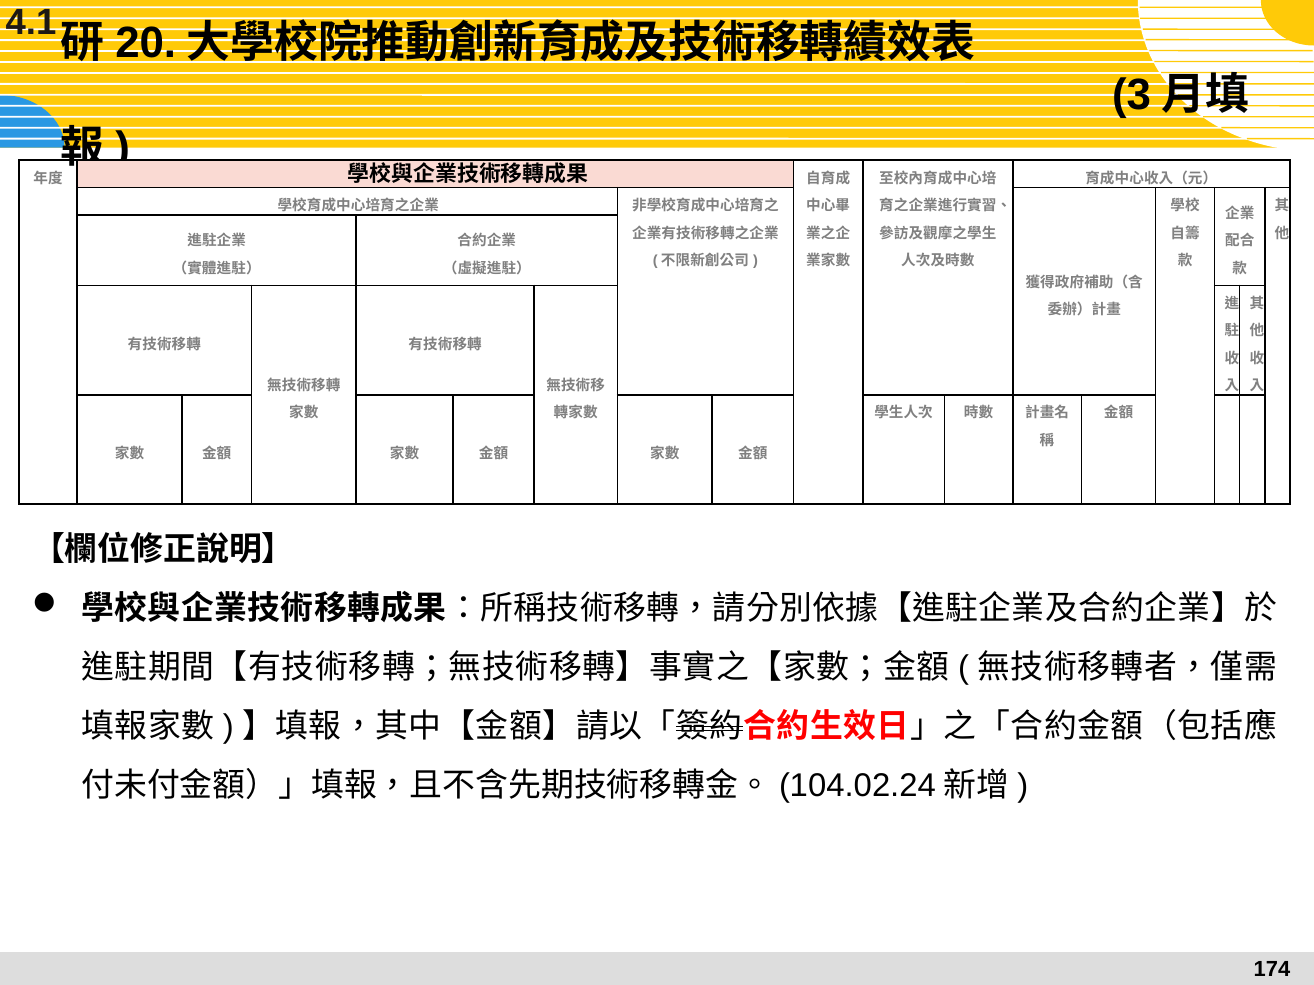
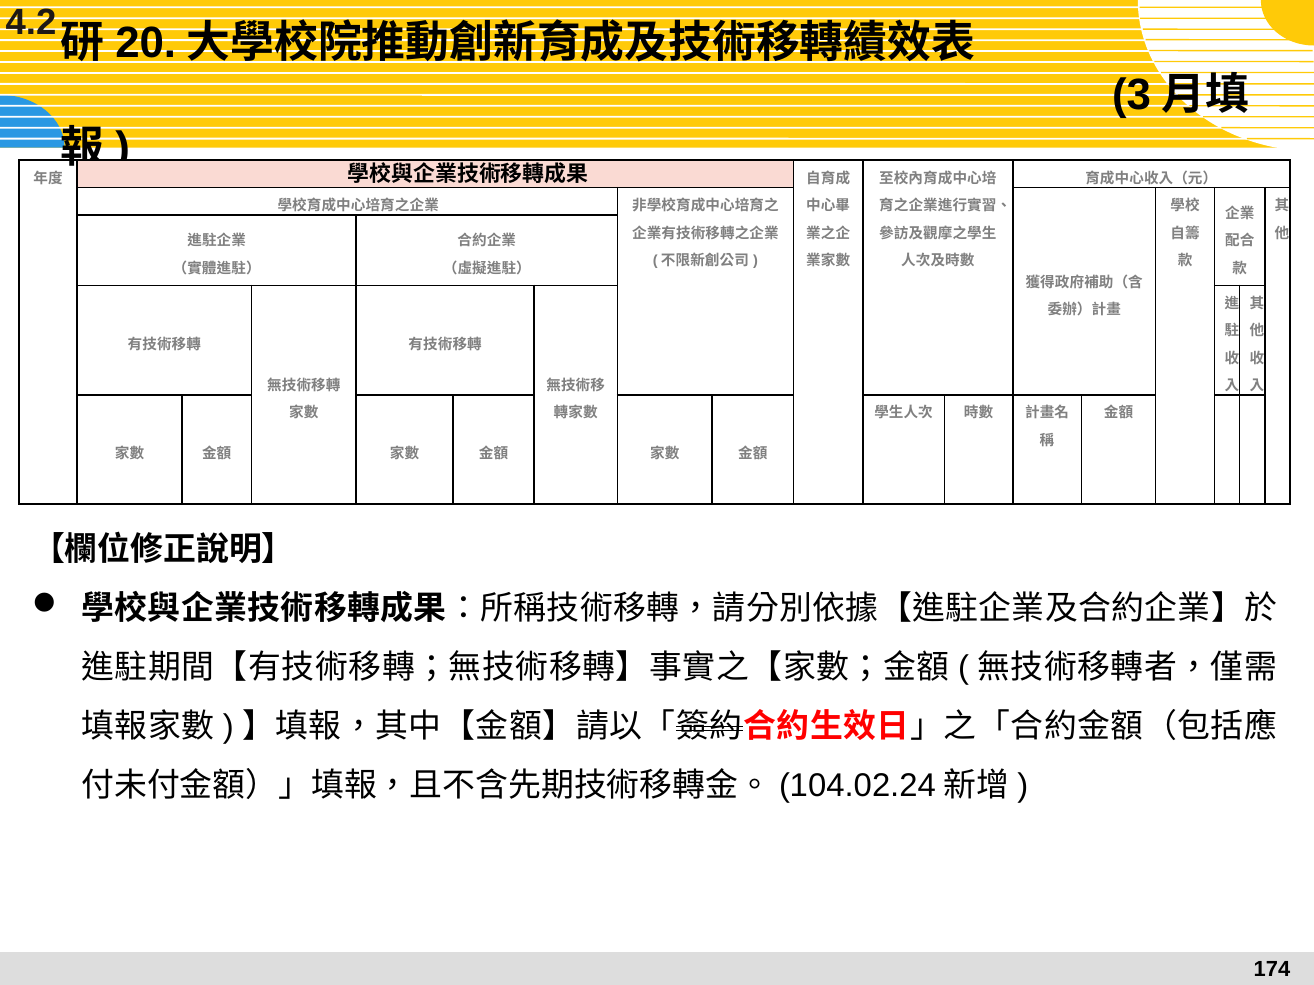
4.1: 4.1 -> 4.2
